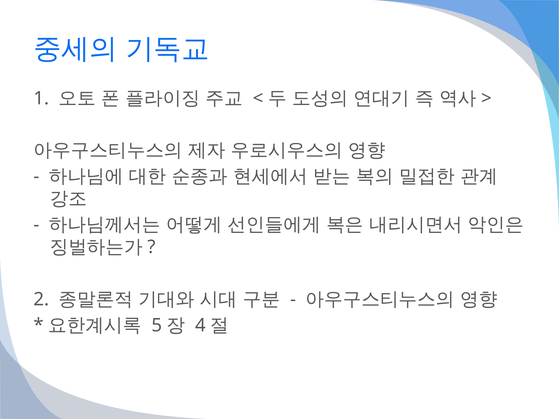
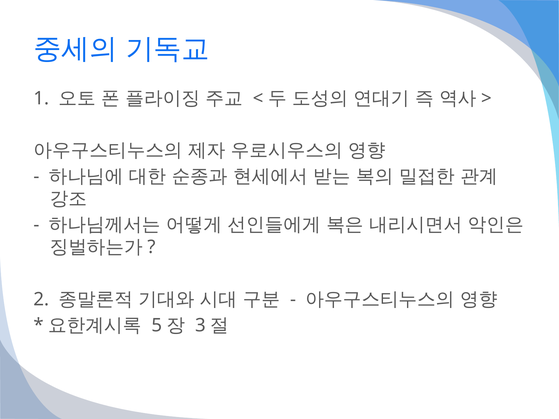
4: 4 -> 3
